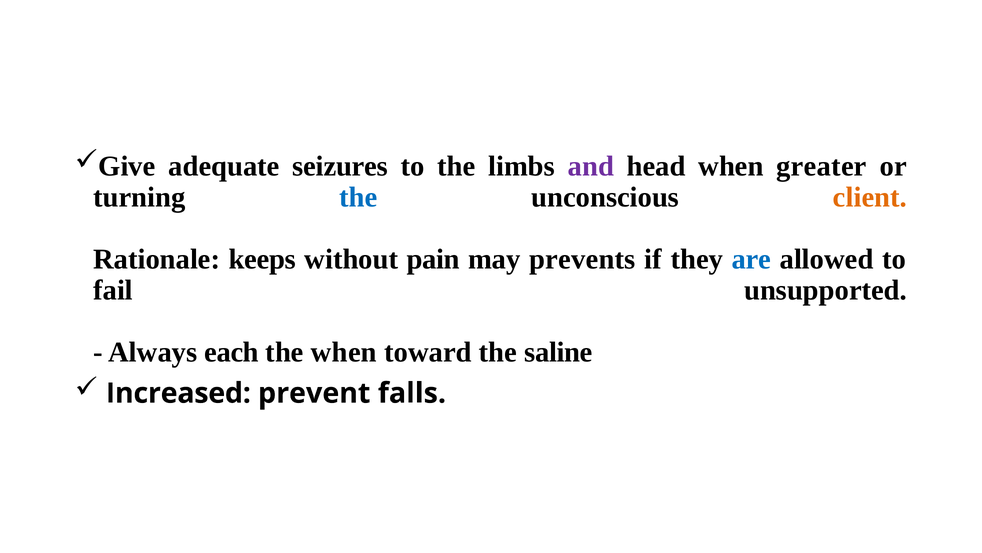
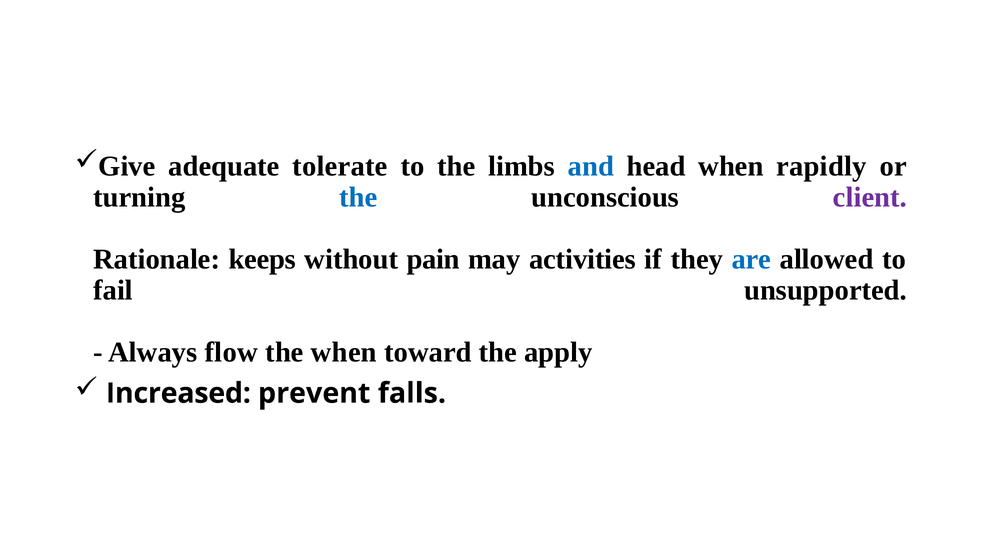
seizures: seizures -> tolerate
and colour: purple -> blue
greater: greater -> rapidly
client colour: orange -> purple
prevents: prevents -> activities
each: each -> flow
saline: saline -> apply
